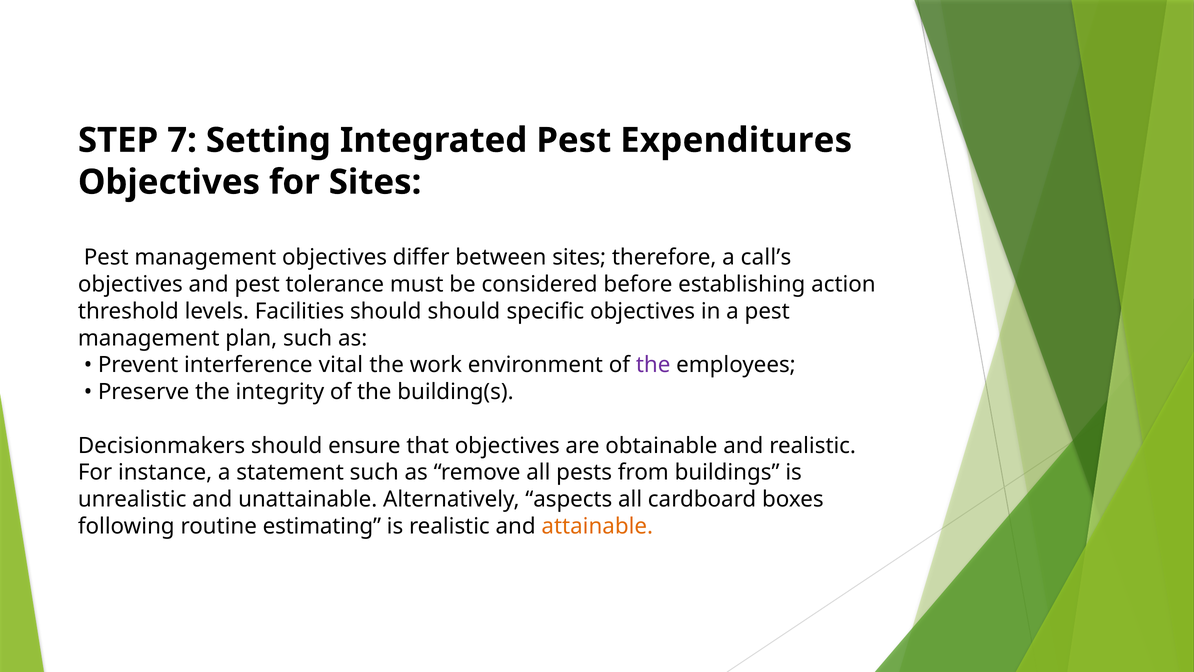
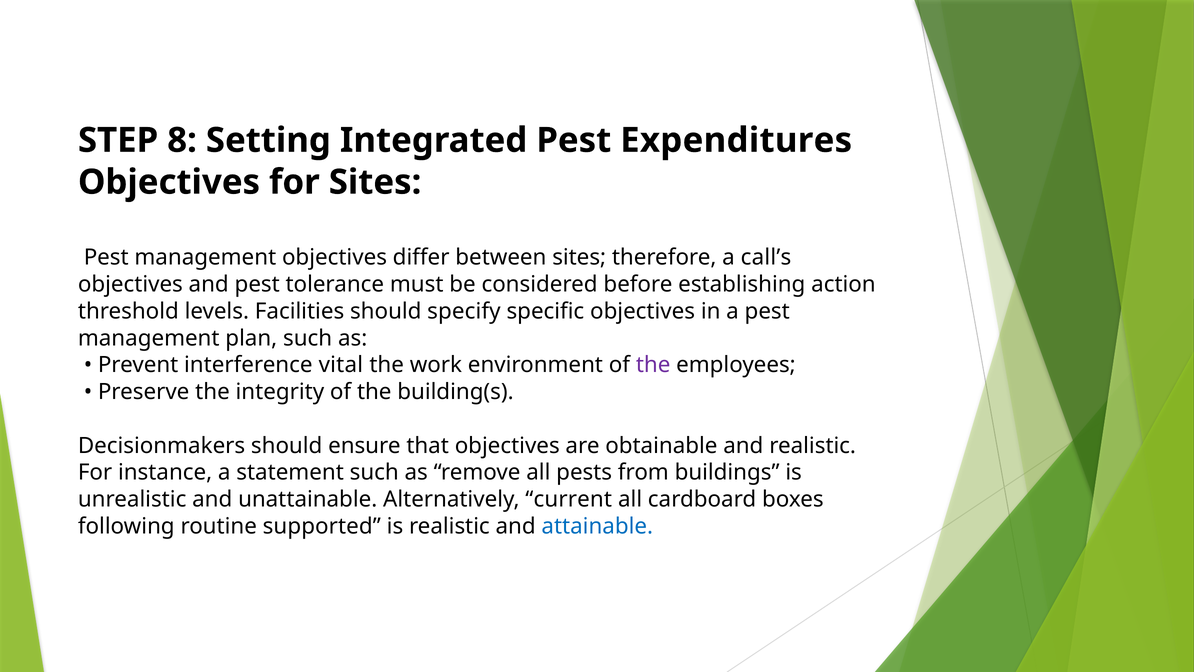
7: 7 -> 8
should should: should -> specify
aspects: aspects -> current
estimating: estimating -> supported
attainable colour: orange -> blue
